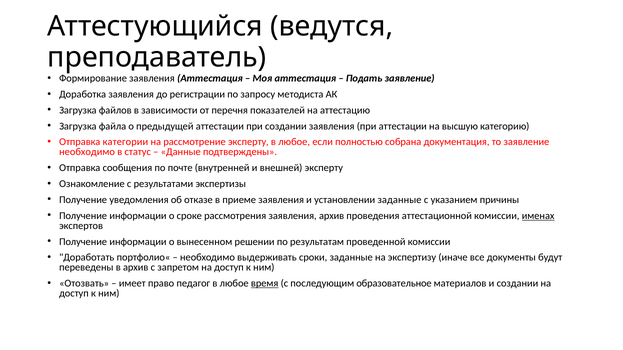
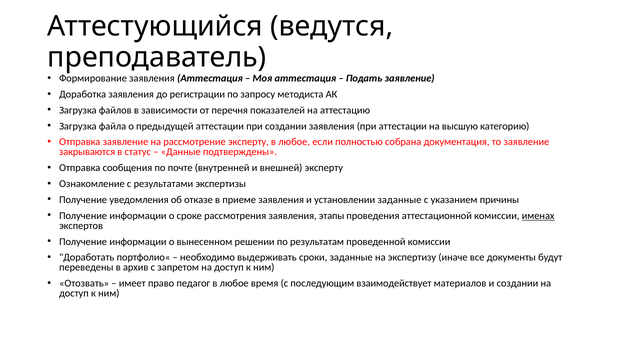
Отправка категории: категории -> заявление
необходимо at (87, 152): необходимо -> закрываются
заявления архив: архив -> этапы
время underline: present -> none
образовательное: образовательное -> взаимодействует
